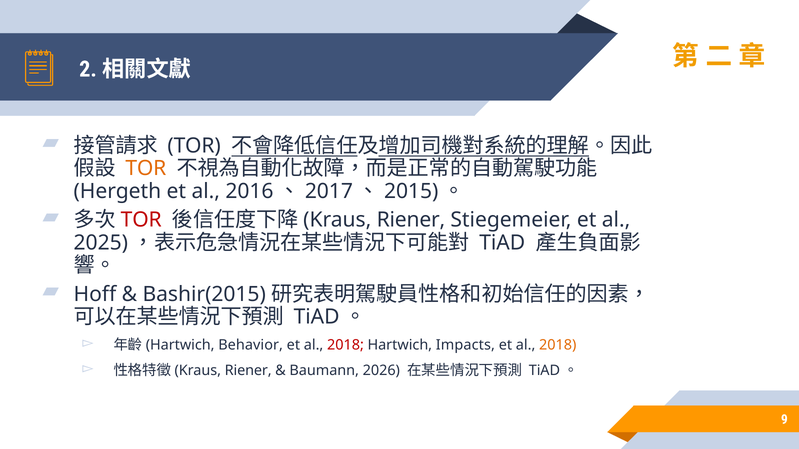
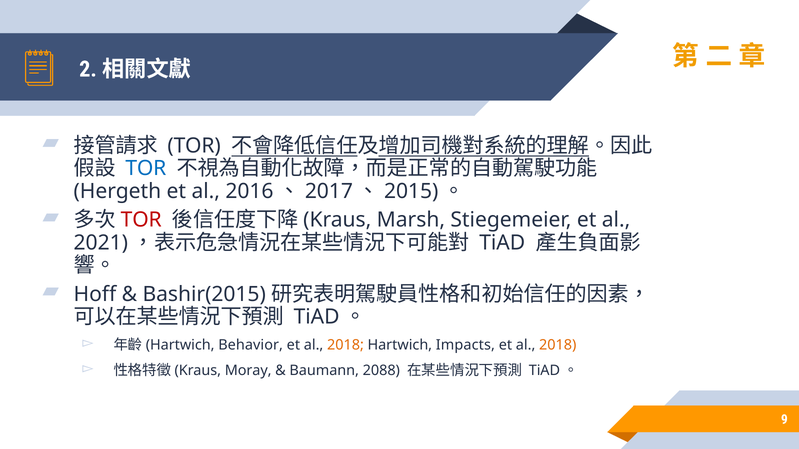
TOR at (146, 169) colour: orange -> blue
Riener at (411, 220): Riener -> Marsh
2025: 2025 -> 2021
2018 at (345, 346) colour: red -> orange
Riener at (248, 371): Riener -> Moray
2026: 2026 -> 2088
